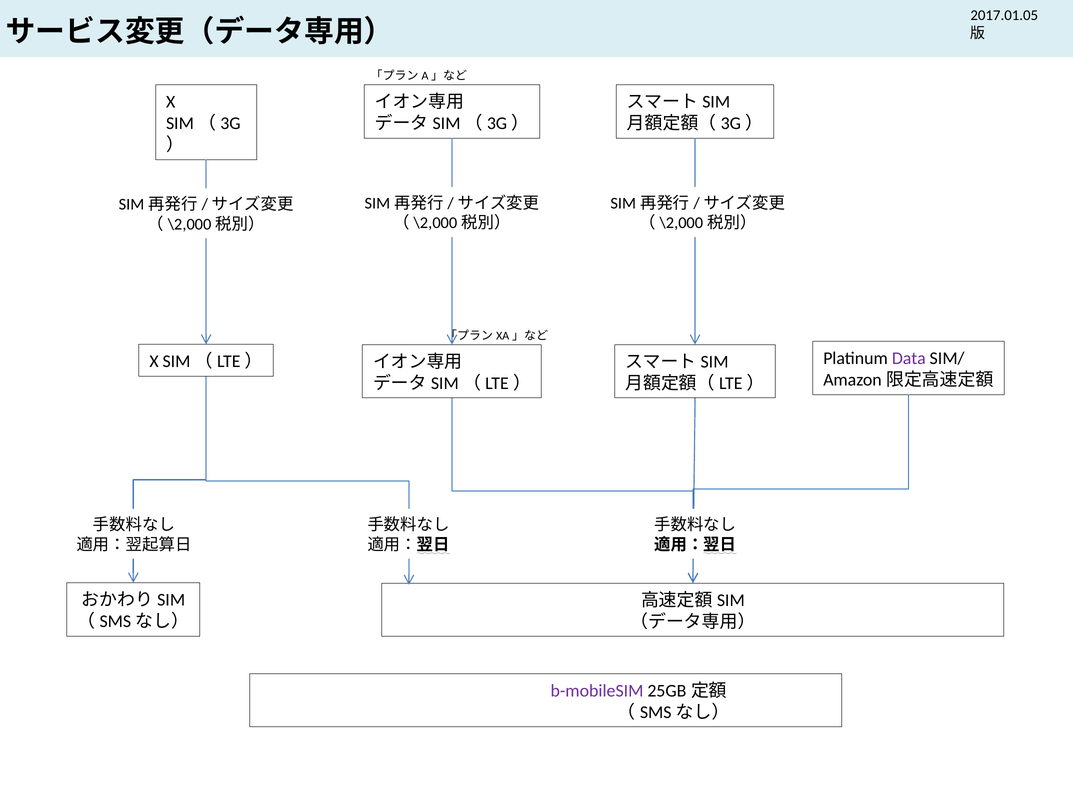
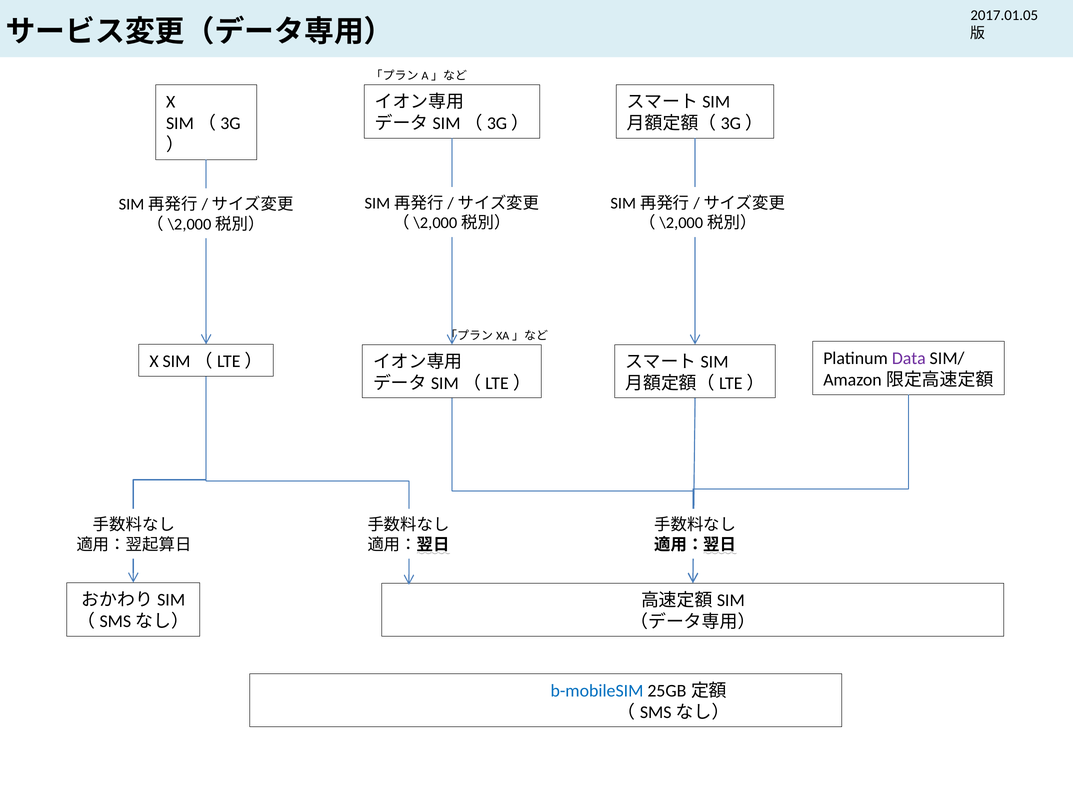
b-mobileSIM colour: purple -> blue
